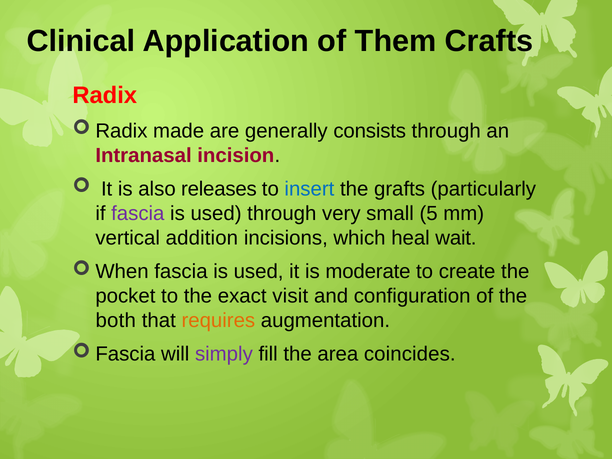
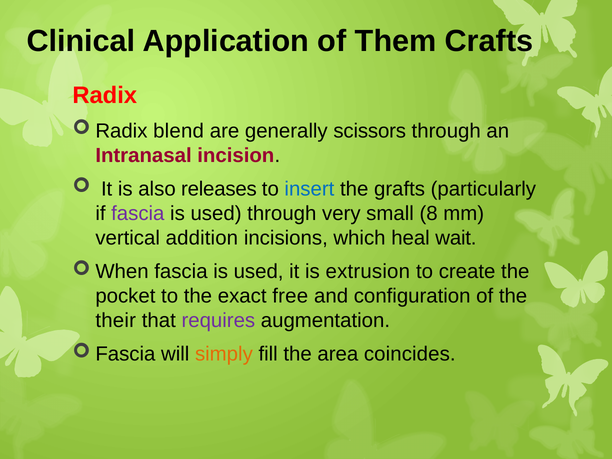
made: made -> blend
consists: consists -> scissors
5: 5 -> 8
moderate: moderate -> extrusion
visit: visit -> free
both: both -> their
requires colour: orange -> purple
simply colour: purple -> orange
